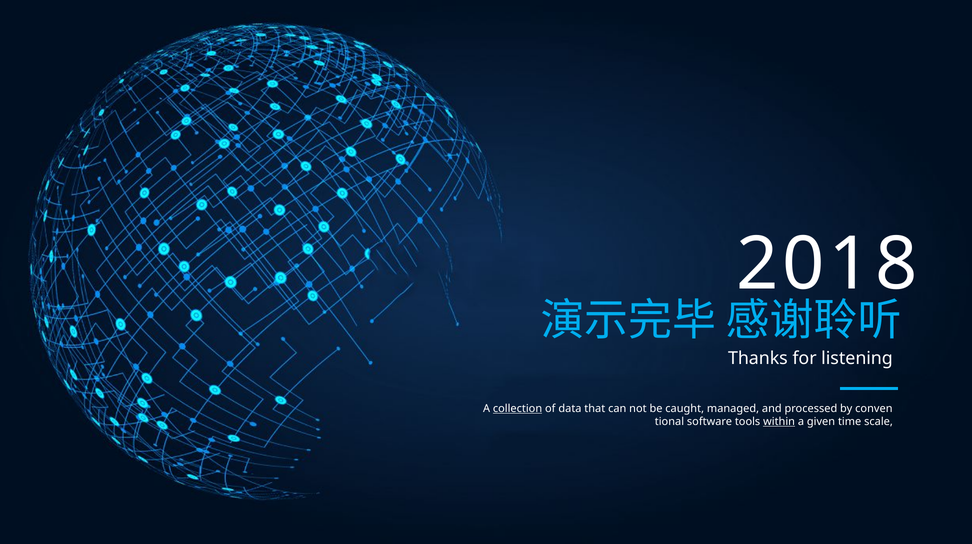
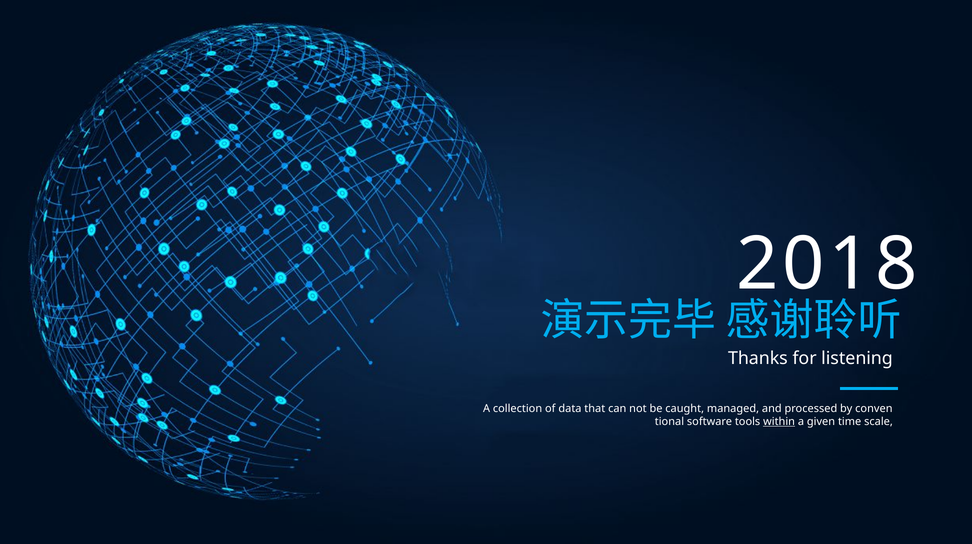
collection underline: present -> none
